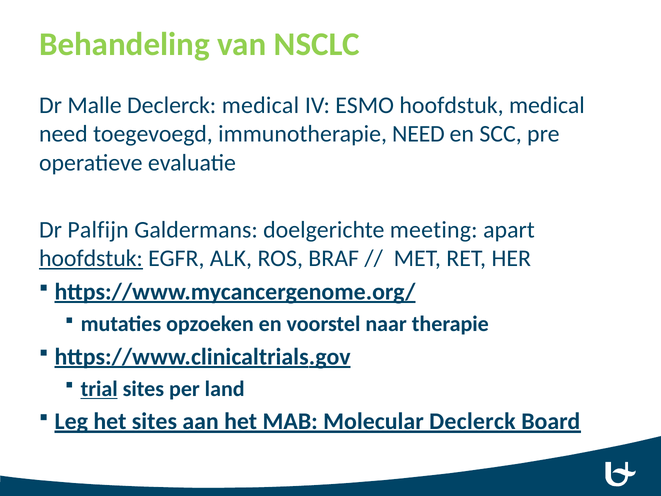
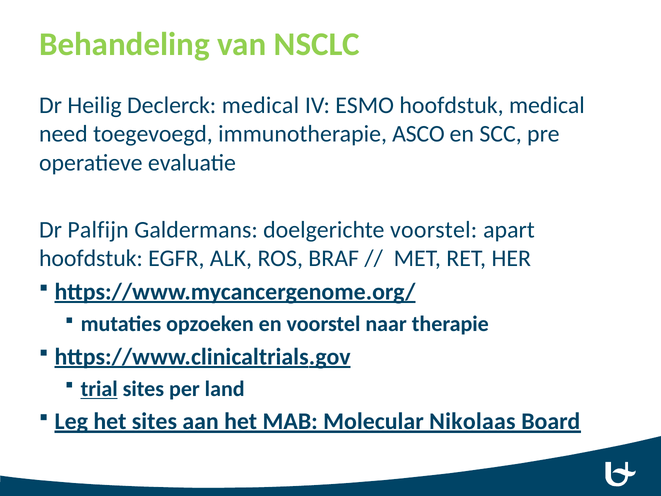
Malle: Malle -> Heilig
immunotherapie NEED: NEED -> ASCO
doelgerichte meeting: meeting -> voorstel
hoofdstuk at (91, 258) underline: present -> none
Molecular Declerck: Declerck -> Nikolaas
